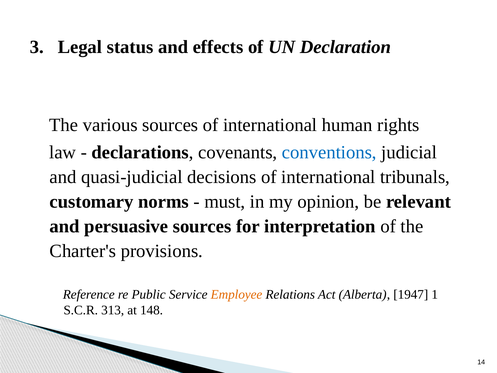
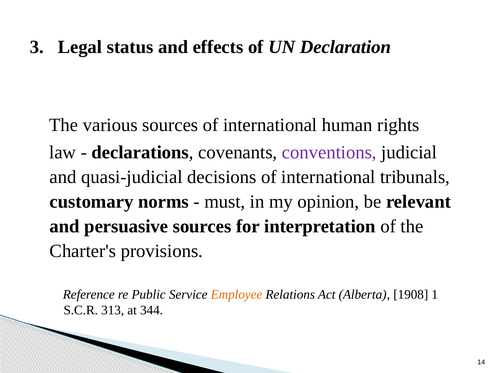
conventions colour: blue -> purple
1947: 1947 -> 1908
148: 148 -> 344
